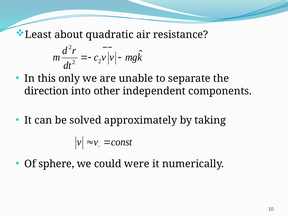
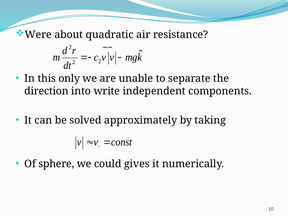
Least: Least -> Were
other: other -> write
were: were -> gives
